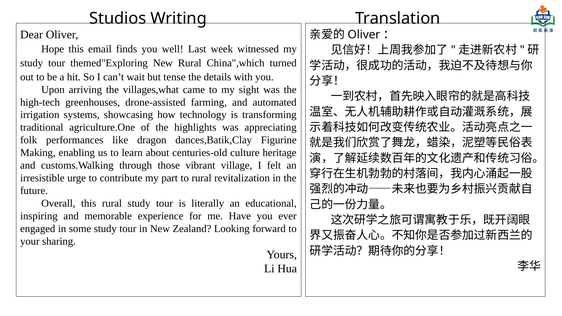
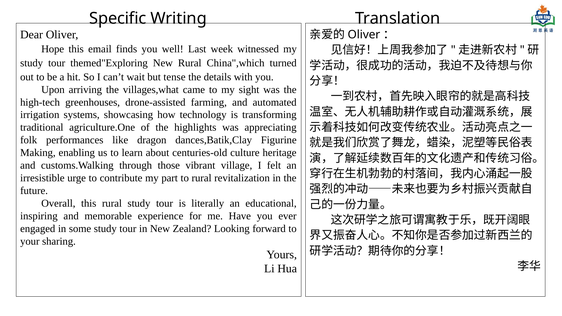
Studios: Studios -> Specific
